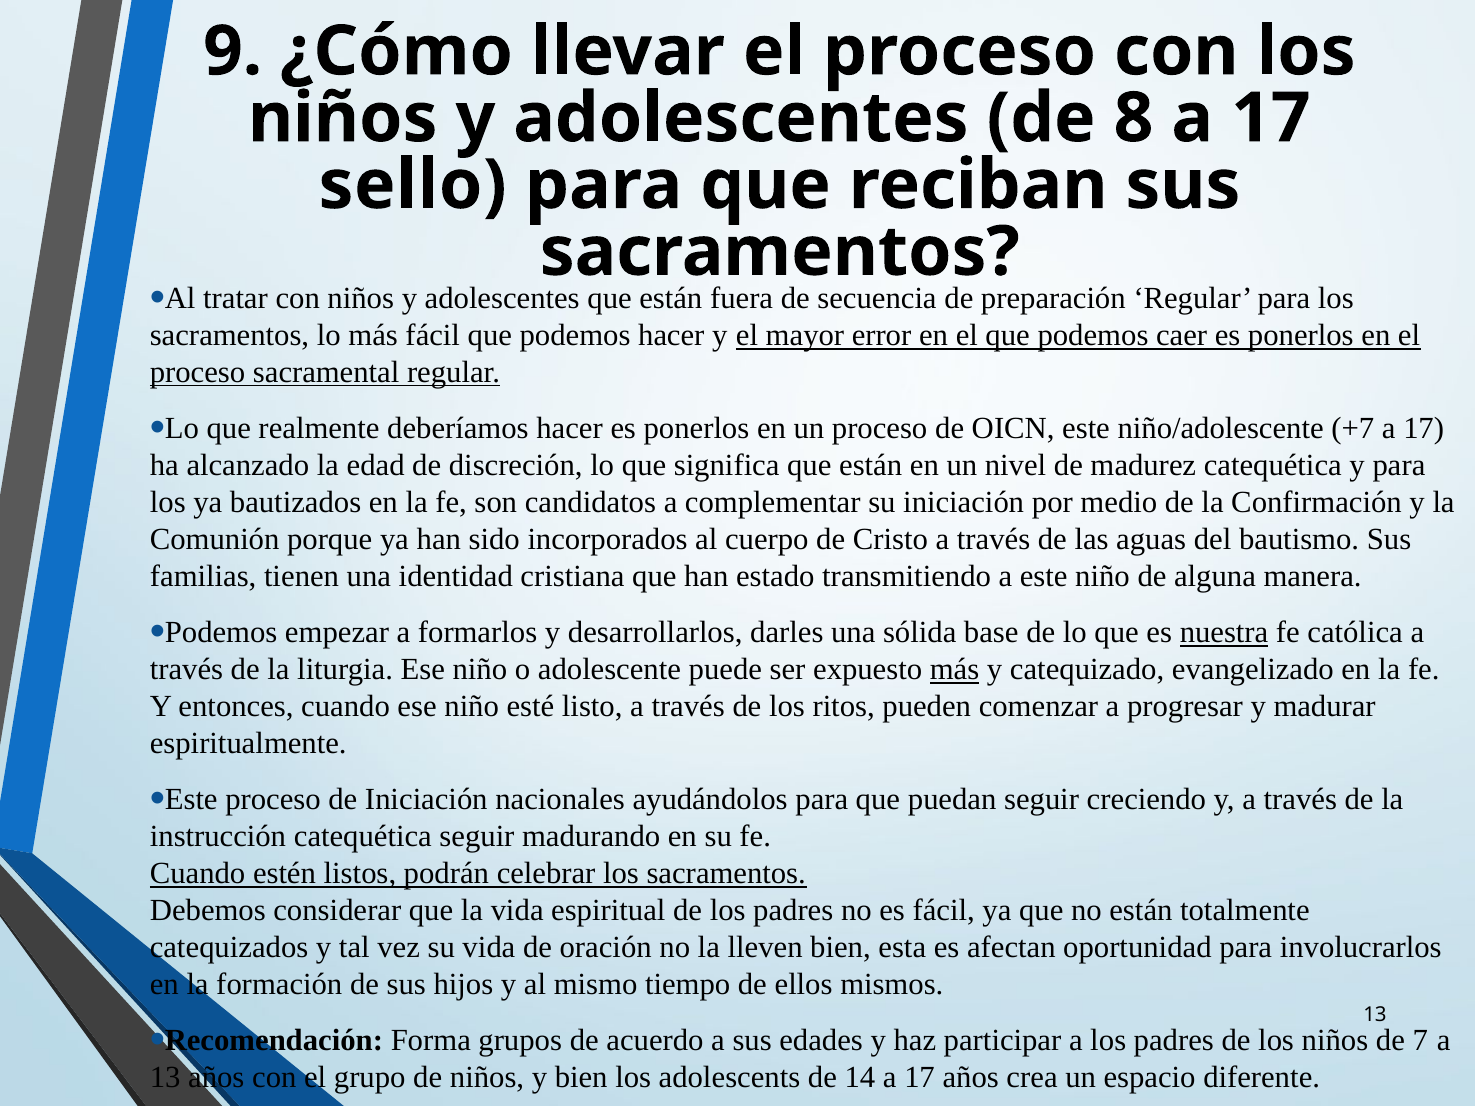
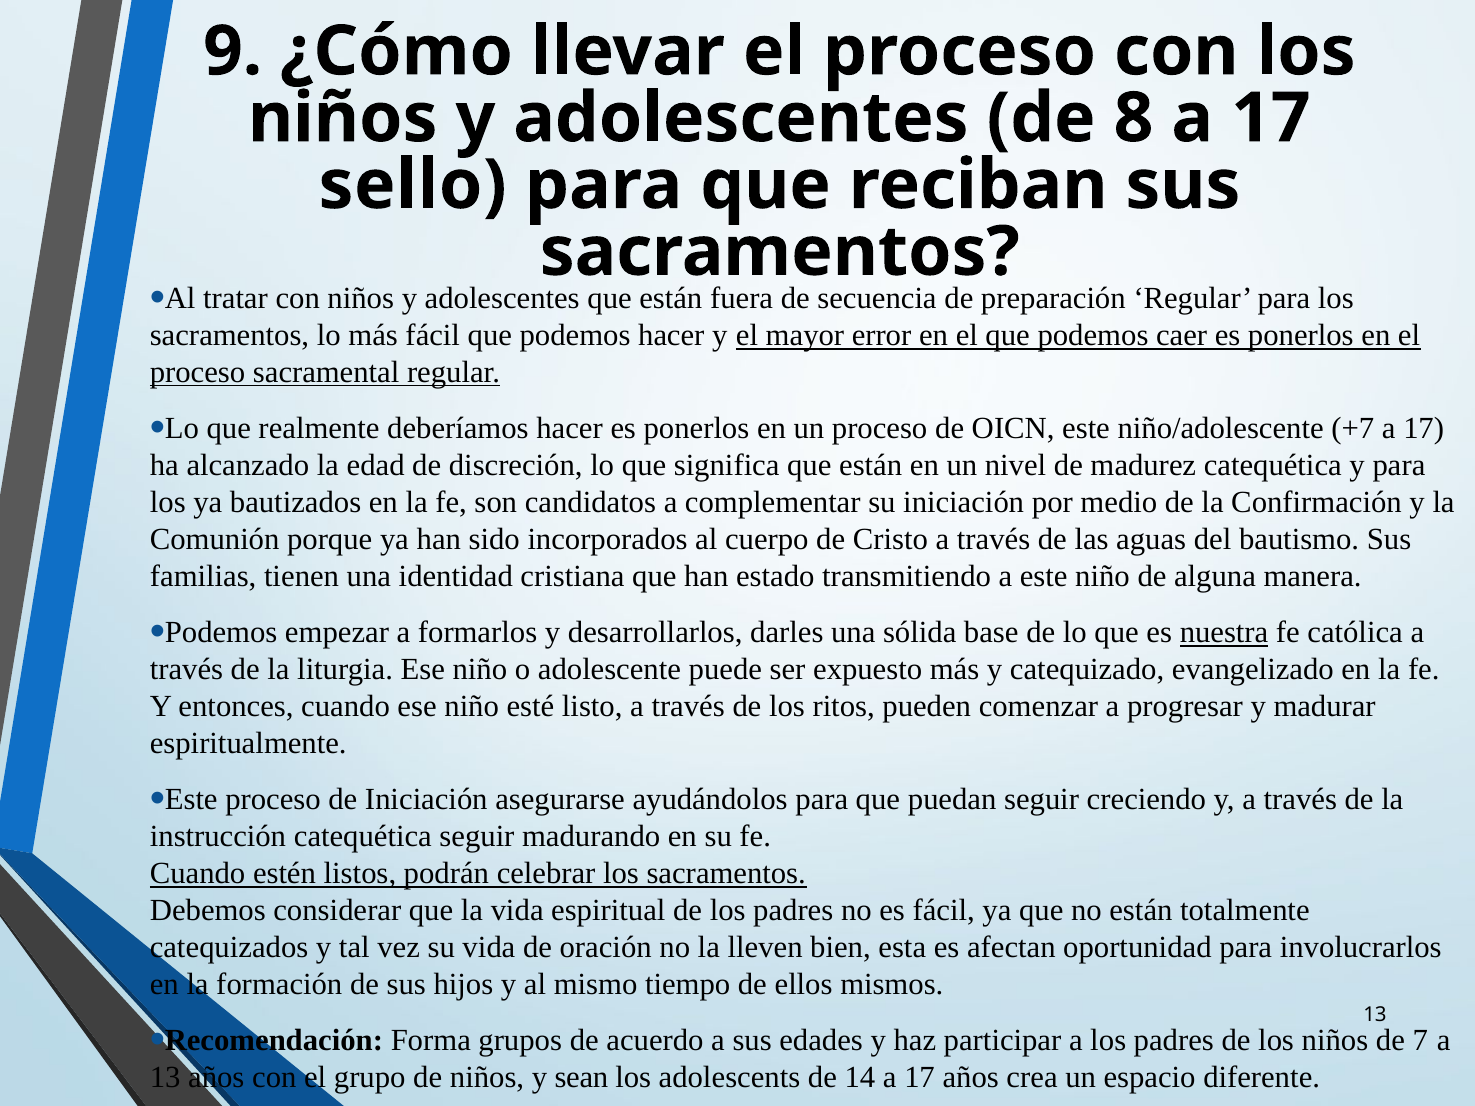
más at (955, 670) underline: present -> none
nacionales: nacionales -> asegurarse
y bien: bien -> sean
